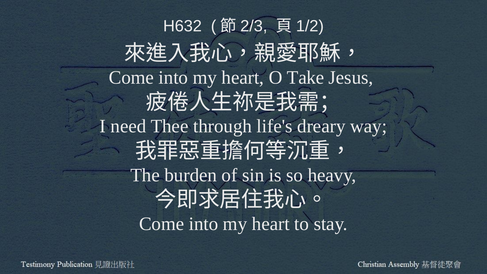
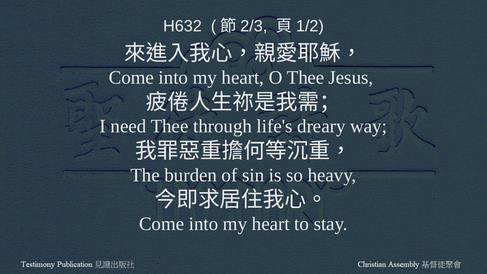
O Take: Take -> Thee
